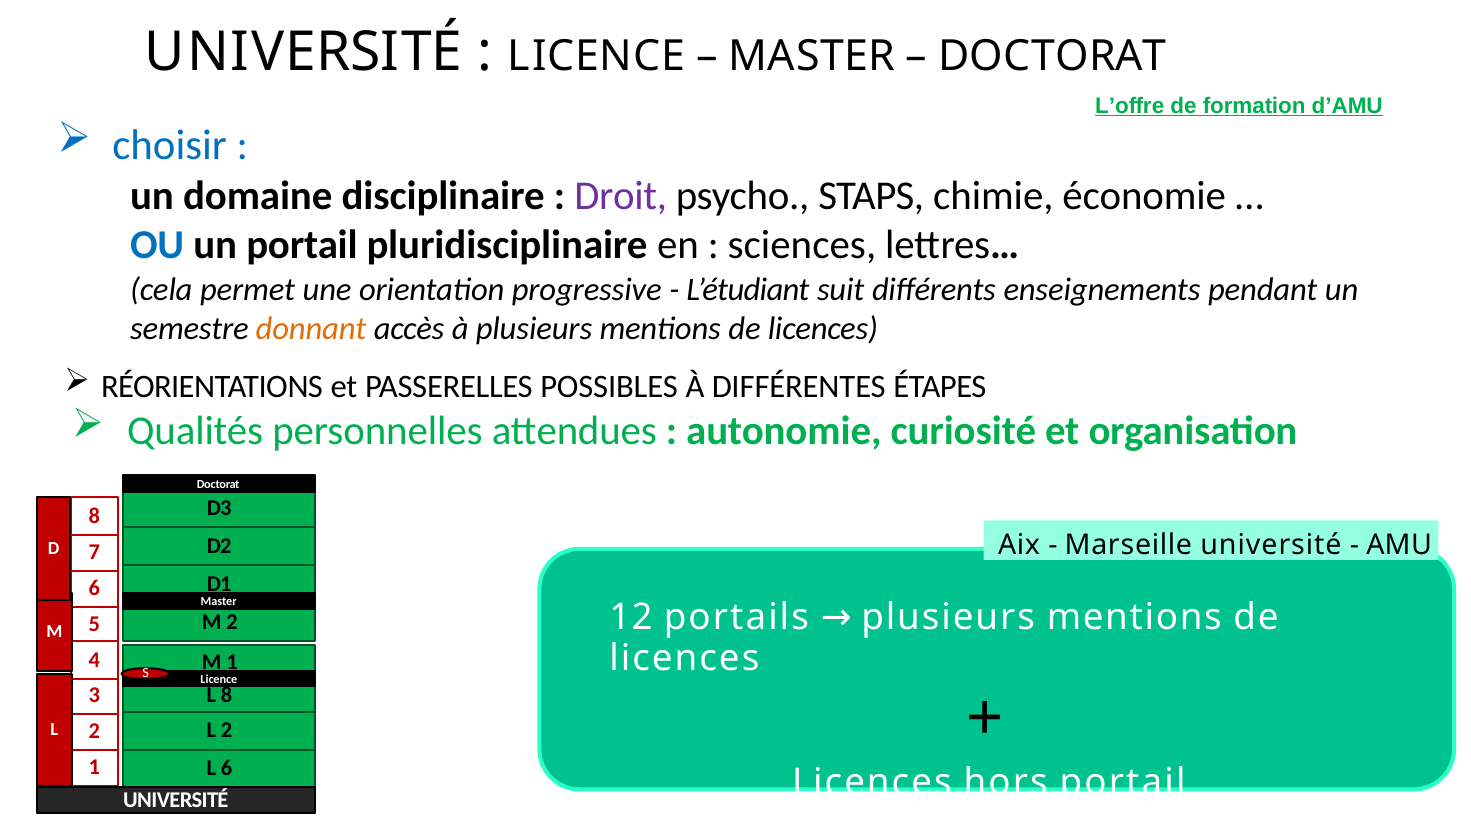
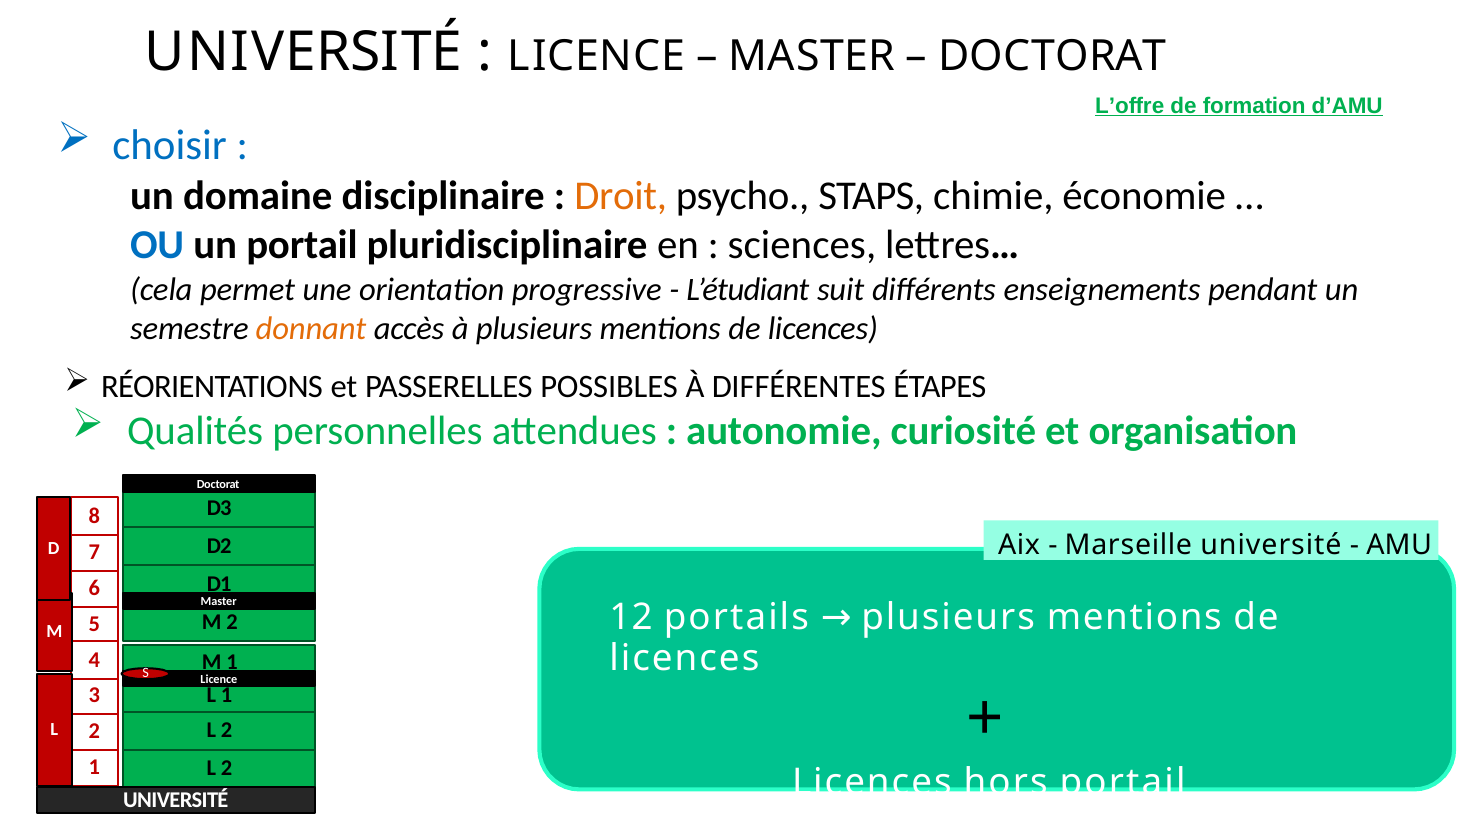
Droit colour: purple -> orange
L 8: 8 -> 1
6 at (227, 768): 6 -> 2
